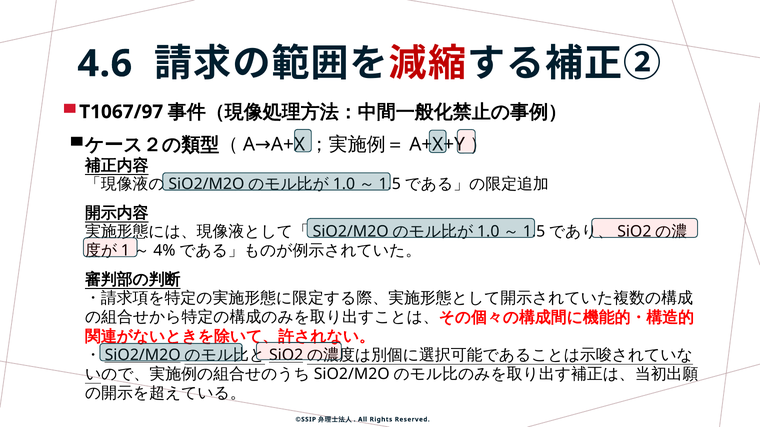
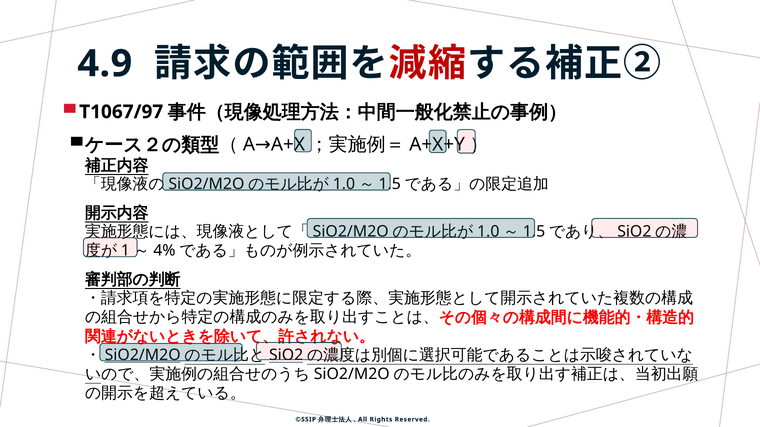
4.6: 4.6 -> 4.9
